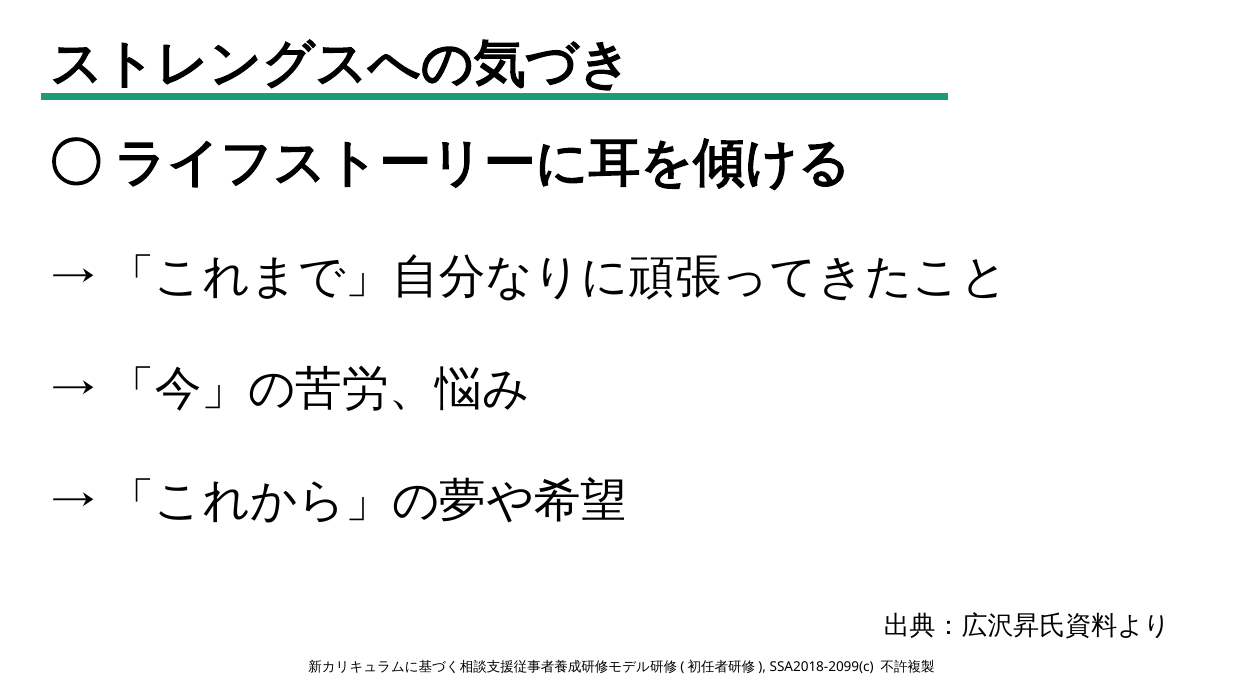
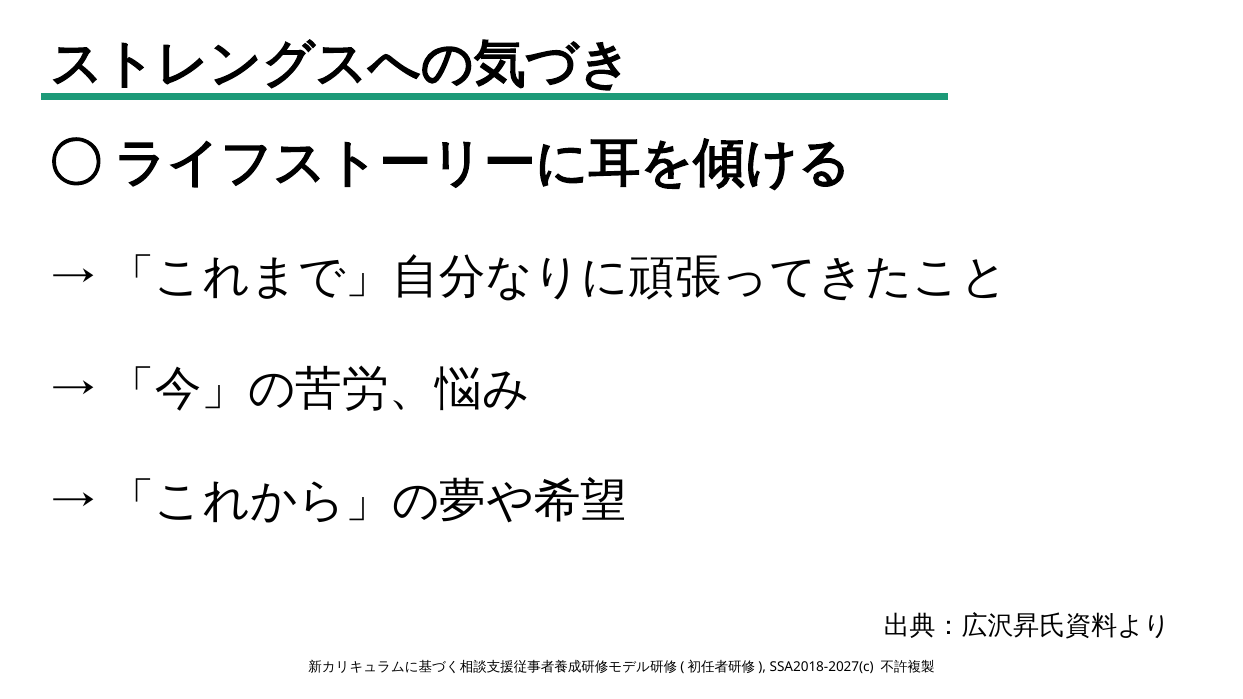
SSA2018-2099(c: SSA2018-2099(c -> SSA2018-2027(c
